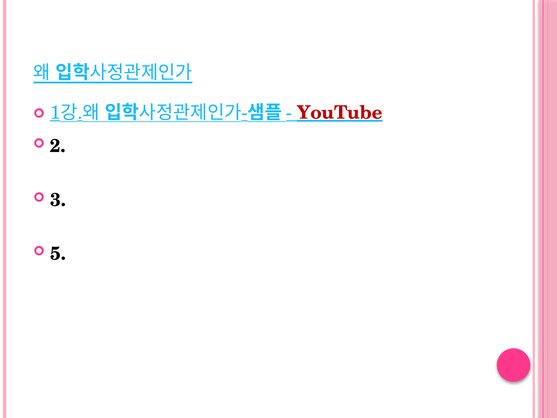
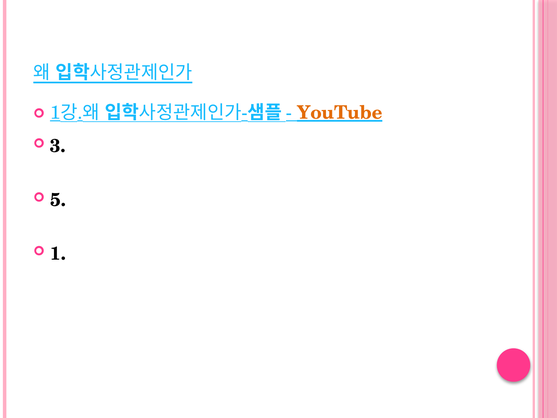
YouTube colour: red -> orange
2: 2 -> 3
3: 3 -> 5
5: 5 -> 1
